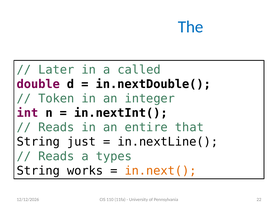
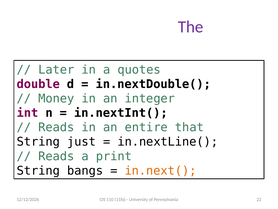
The colour: blue -> purple
called: called -> quotes
Token: Token -> Money
types: types -> print
works: works -> bangs
